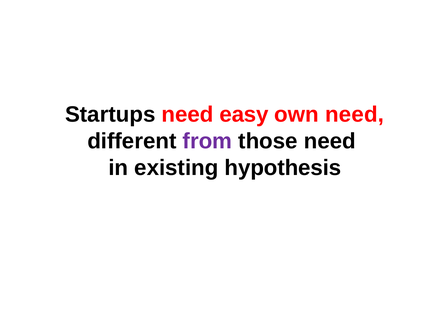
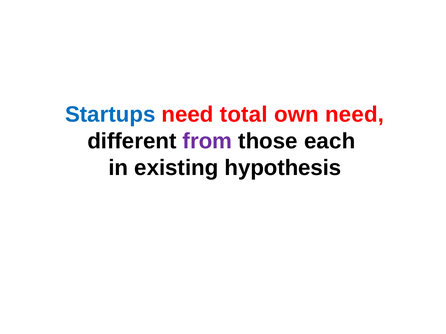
Startups colour: black -> blue
easy: easy -> total
those need: need -> each
